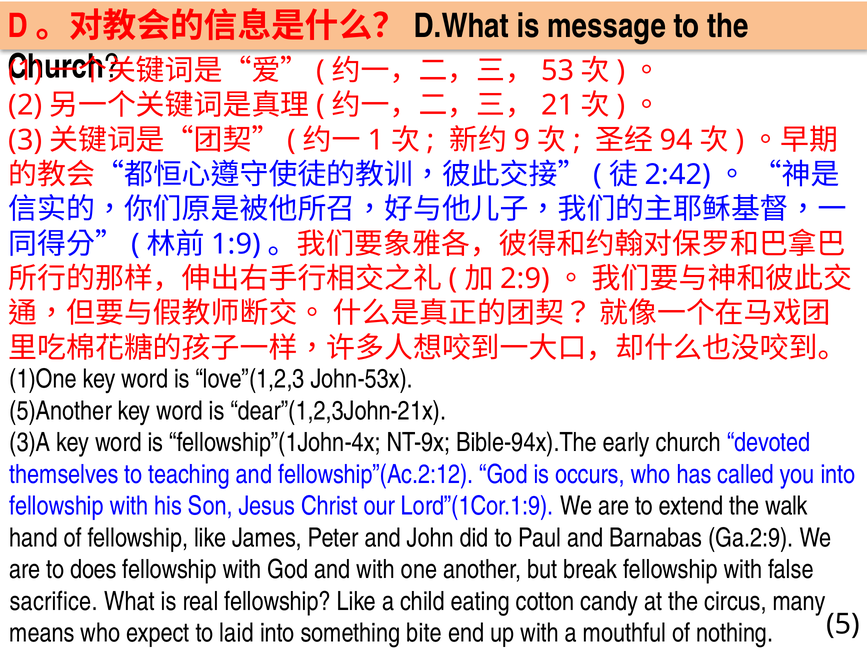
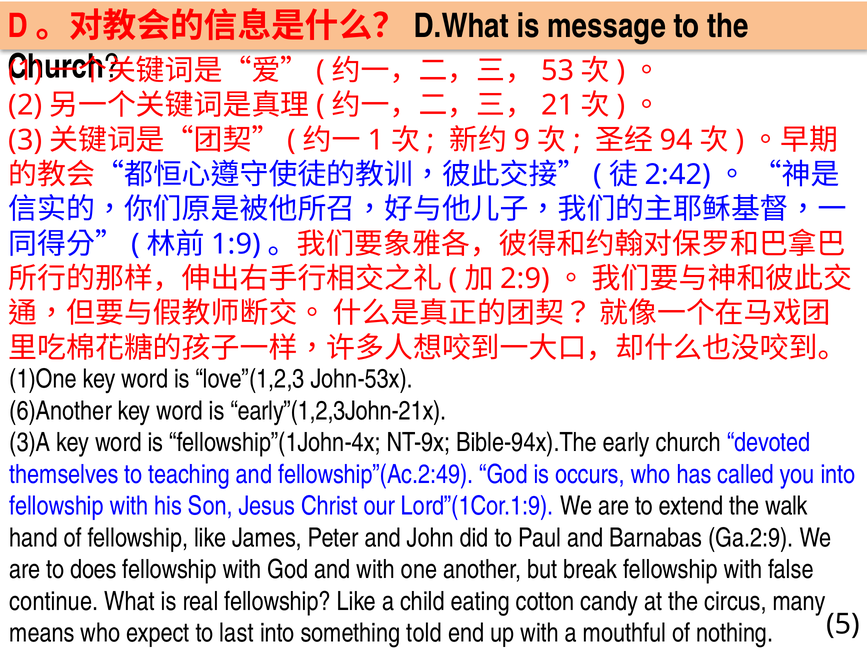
5)Another: 5)Another -> 6)Another
dear”(1,2,3John-21x: dear”(1,2,3John-21x -> early”(1,2,3John-21x
fellowship”(Ac.2:12: fellowship”(Ac.2:12 -> fellowship”(Ac.2:49
sacrifice: sacrifice -> continue
laid: laid -> last
bite: bite -> told
